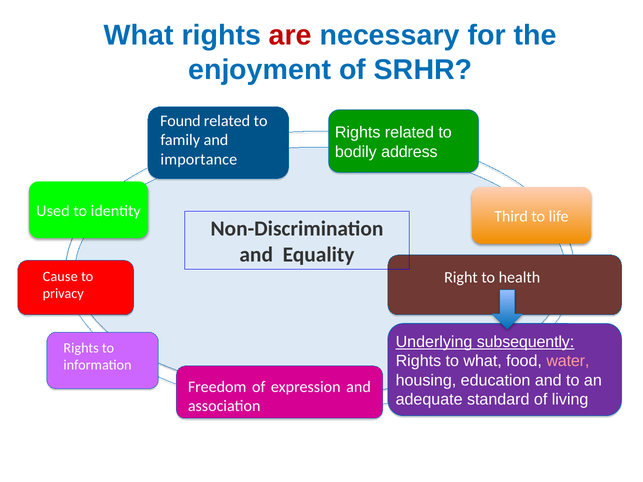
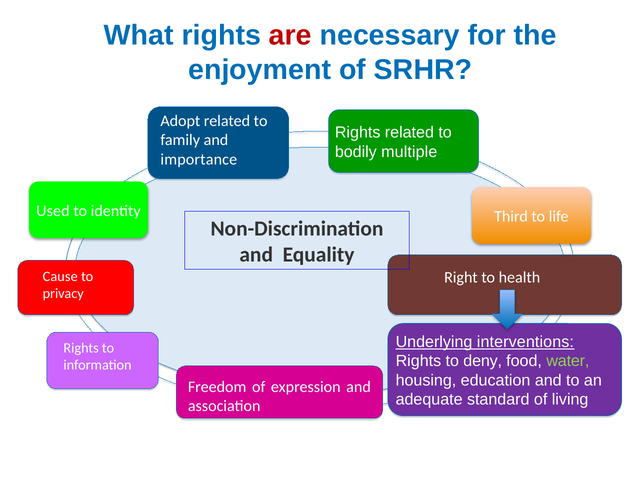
Found: Found -> Adopt
address: address -> multiple
subsequently: subsequently -> interventions
to what: what -> deny
water colour: pink -> light green
